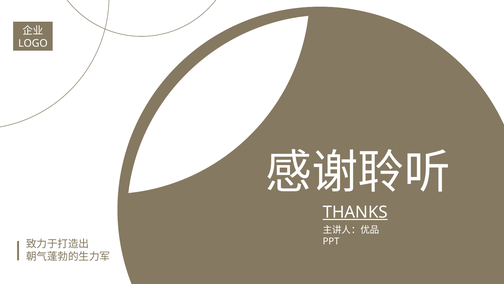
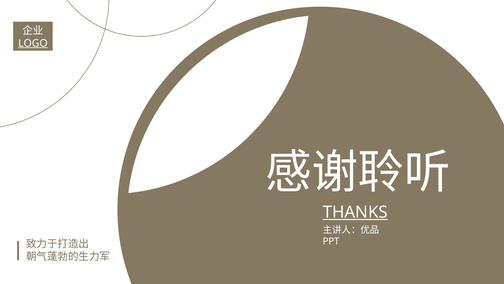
LOGO underline: none -> present
